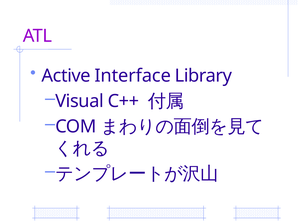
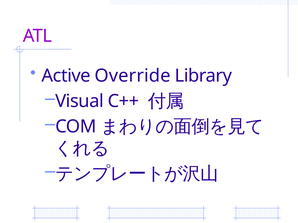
Interface: Interface -> Override
